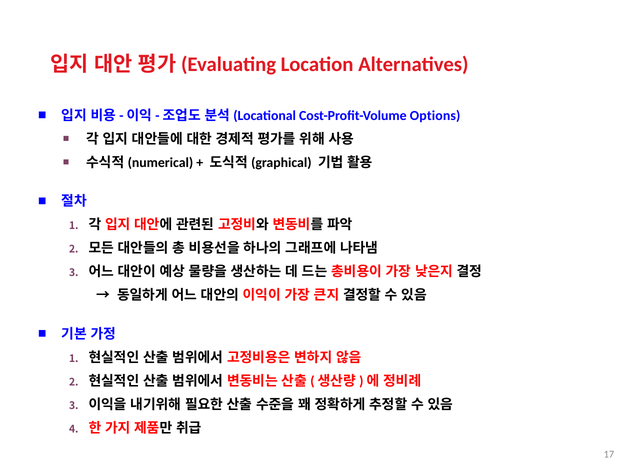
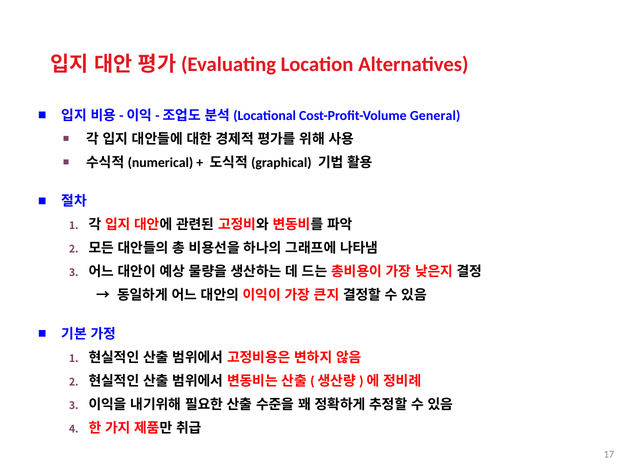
Options: Options -> General
